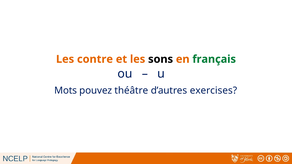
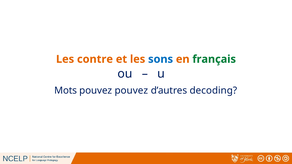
sons colour: black -> blue
pouvez théâtre: théâtre -> pouvez
exercises: exercises -> decoding
